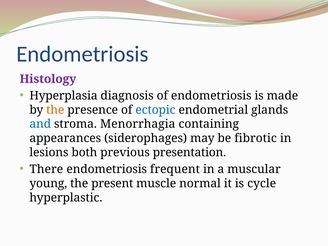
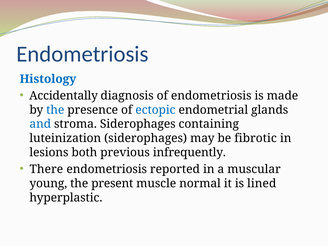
Histology colour: purple -> blue
Hyperplasia: Hyperplasia -> Accidentally
the at (55, 110) colour: orange -> blue
stroma Menorrhagia: Menorrhagia -> Siderophages
appearances: appearances -> luteinization
presentation: presentation -> infrequently
frequent: frequent -> reported
cycle: cycle -> lined
